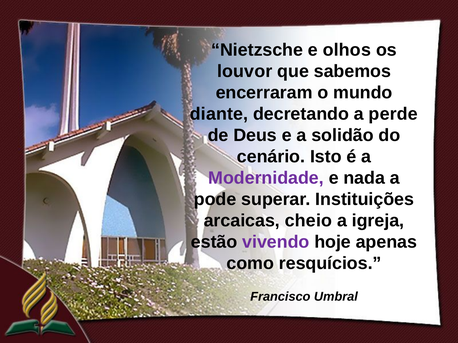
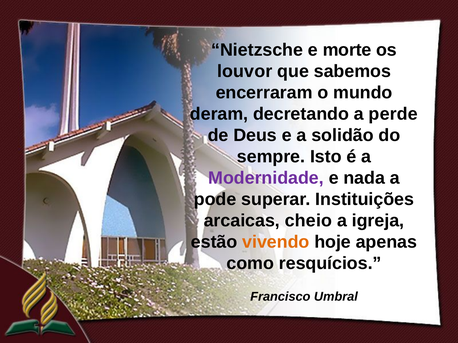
olhos: olhos -> morte
diante: diante -> deram
cenário: cenário -> sempre
vivendo colour: purple -> orange
